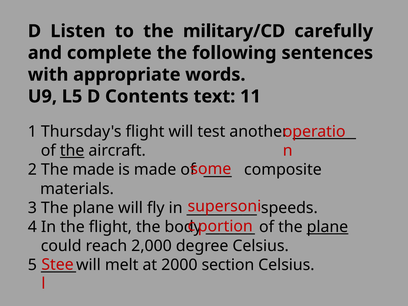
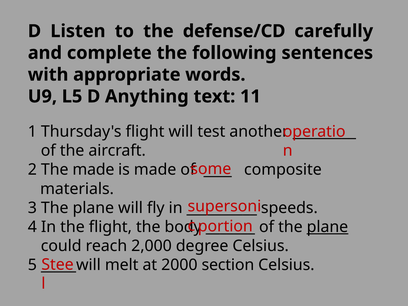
military/CD: military/CD -> defense/CD
Contents: Contents -> Anything
the at (72, 151) underline: present -> none
